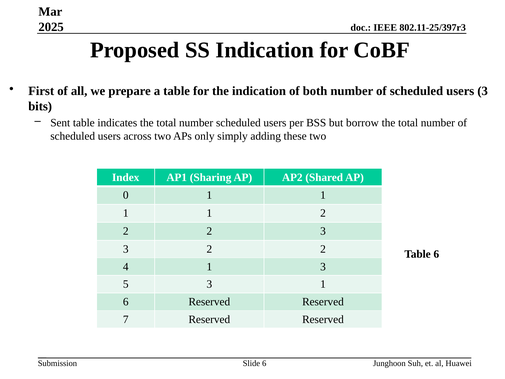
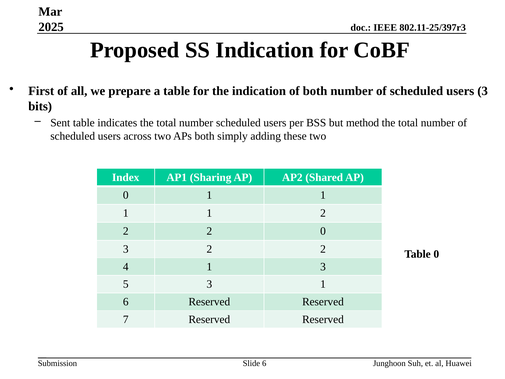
borrow: borrow -> method
APs only: only -> both
2 3: 3 -> 0
Table 6: 6 -> 0
